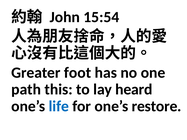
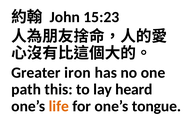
15:54: 15:54 -> 15:23
foot: foot -> iron
life colour: blue -> orange
restore: restore -> tongue
